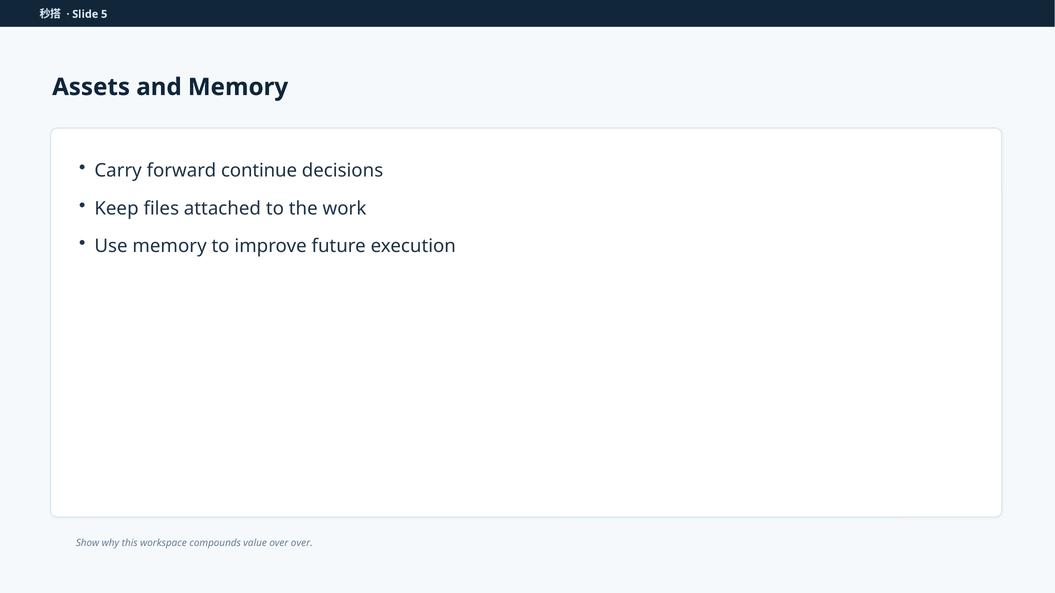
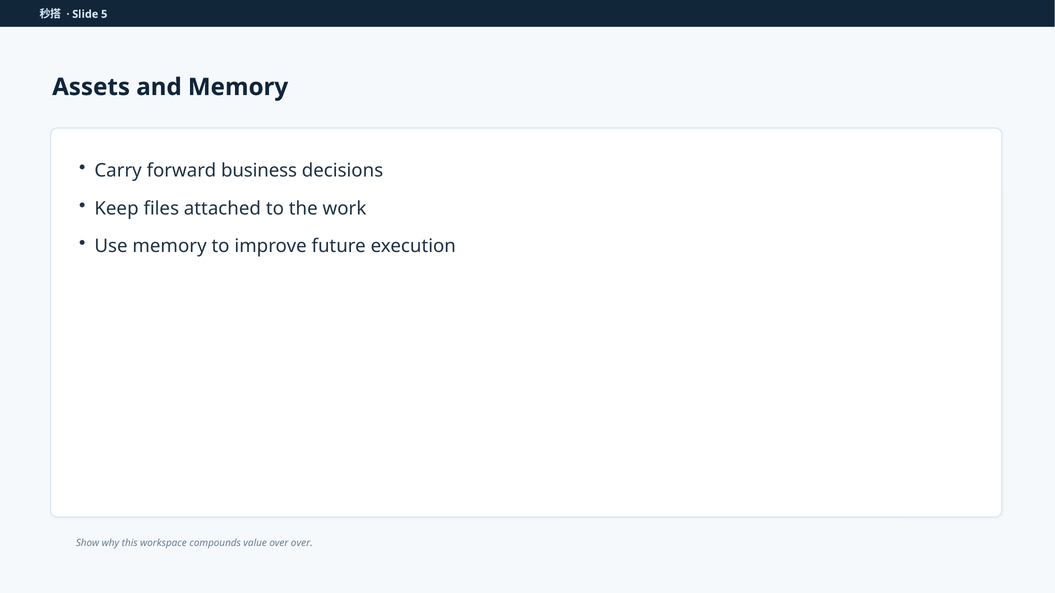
continue: continue -> business
